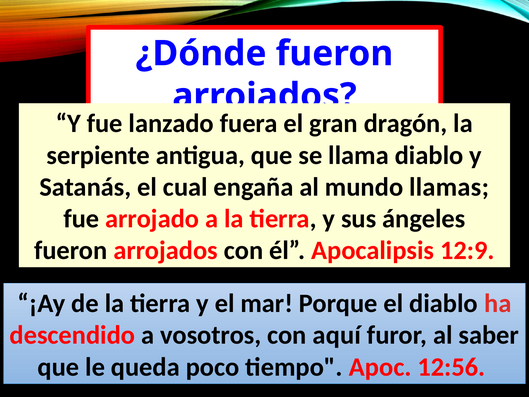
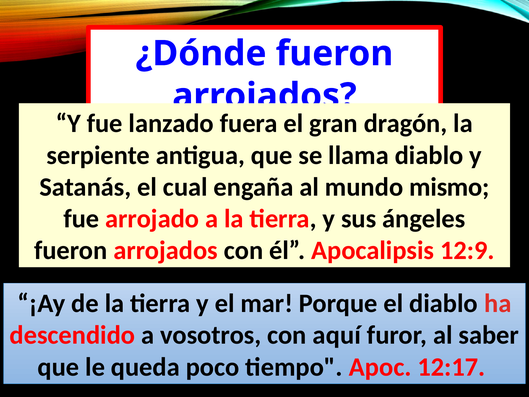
llamas: llamas -> mismo
12:56: 12:56 -> 12:17
